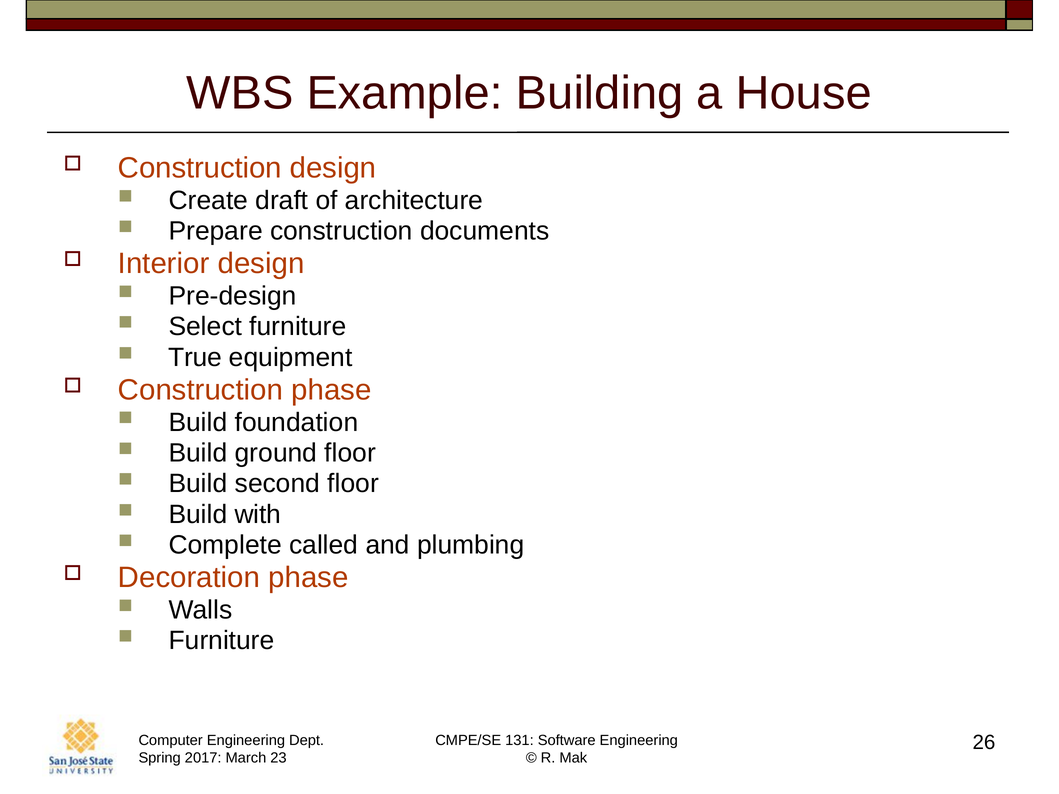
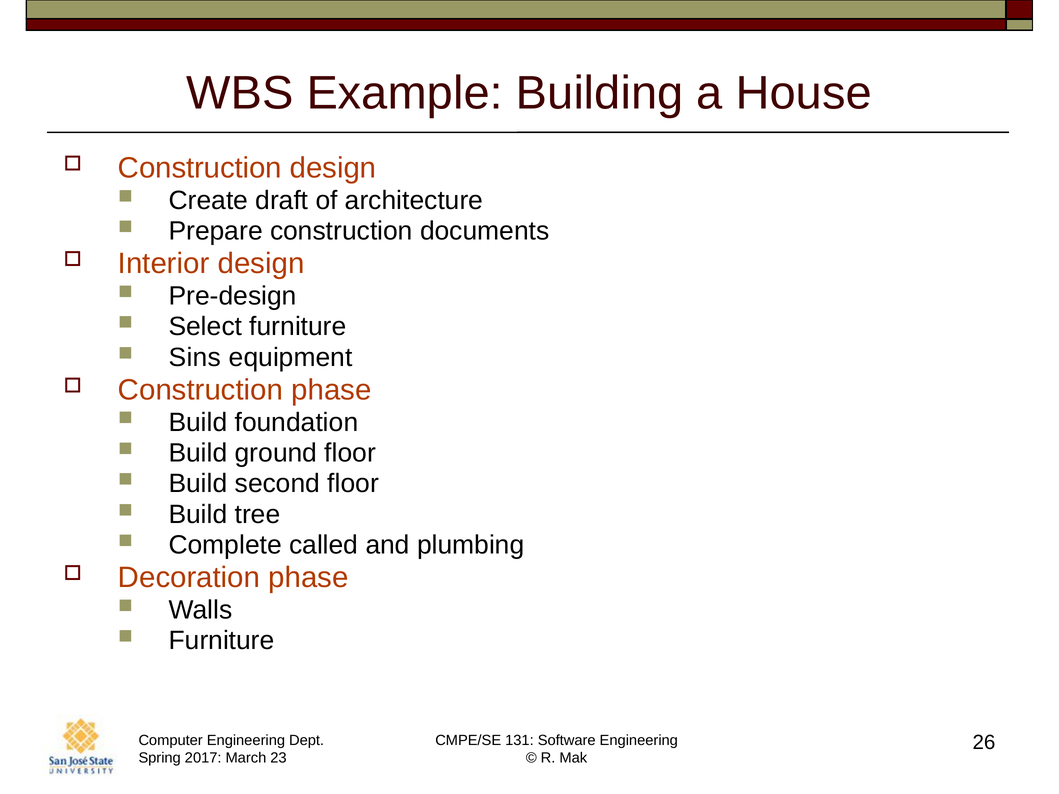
True: True -> Sins
with: with -> tree
